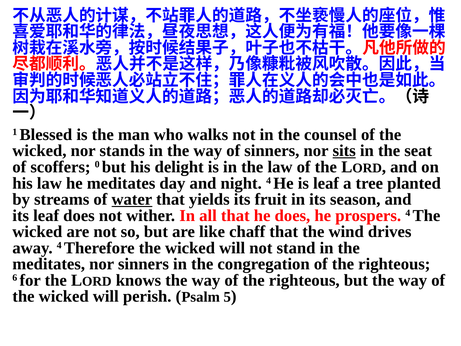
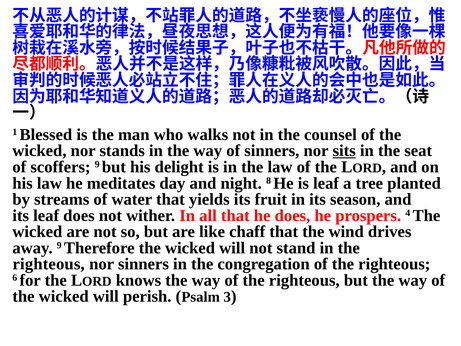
scoffers 0: 0 -> 9
night 4: 4 -> 8
water underline: present -> none
away 4: 4 -> 9
meditates at (49, 264): meditates -> righteous
5: 5 -> 3
